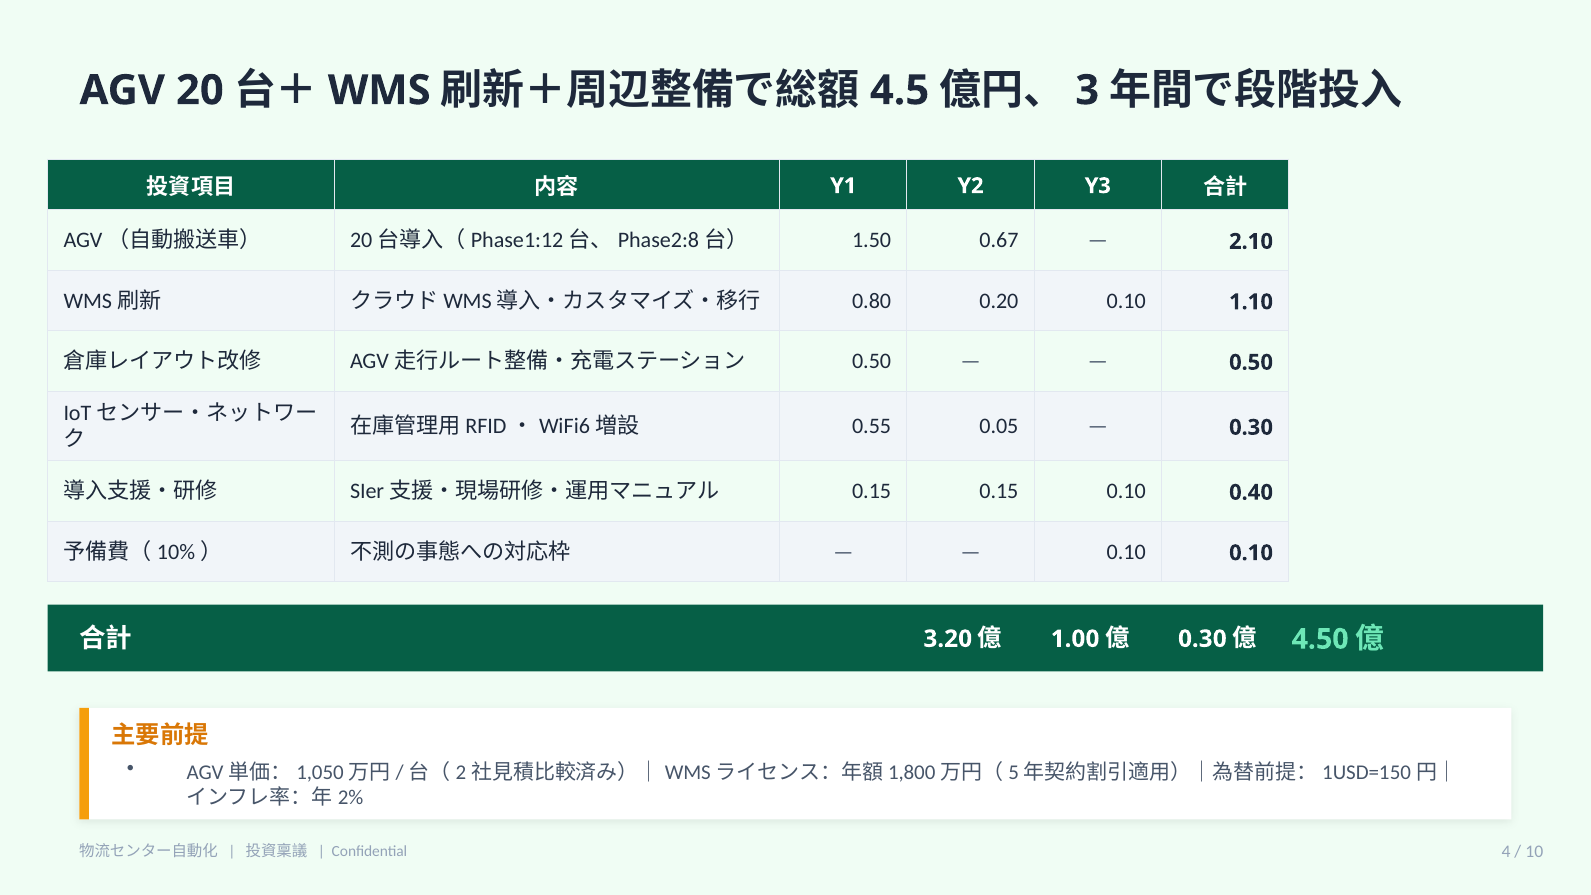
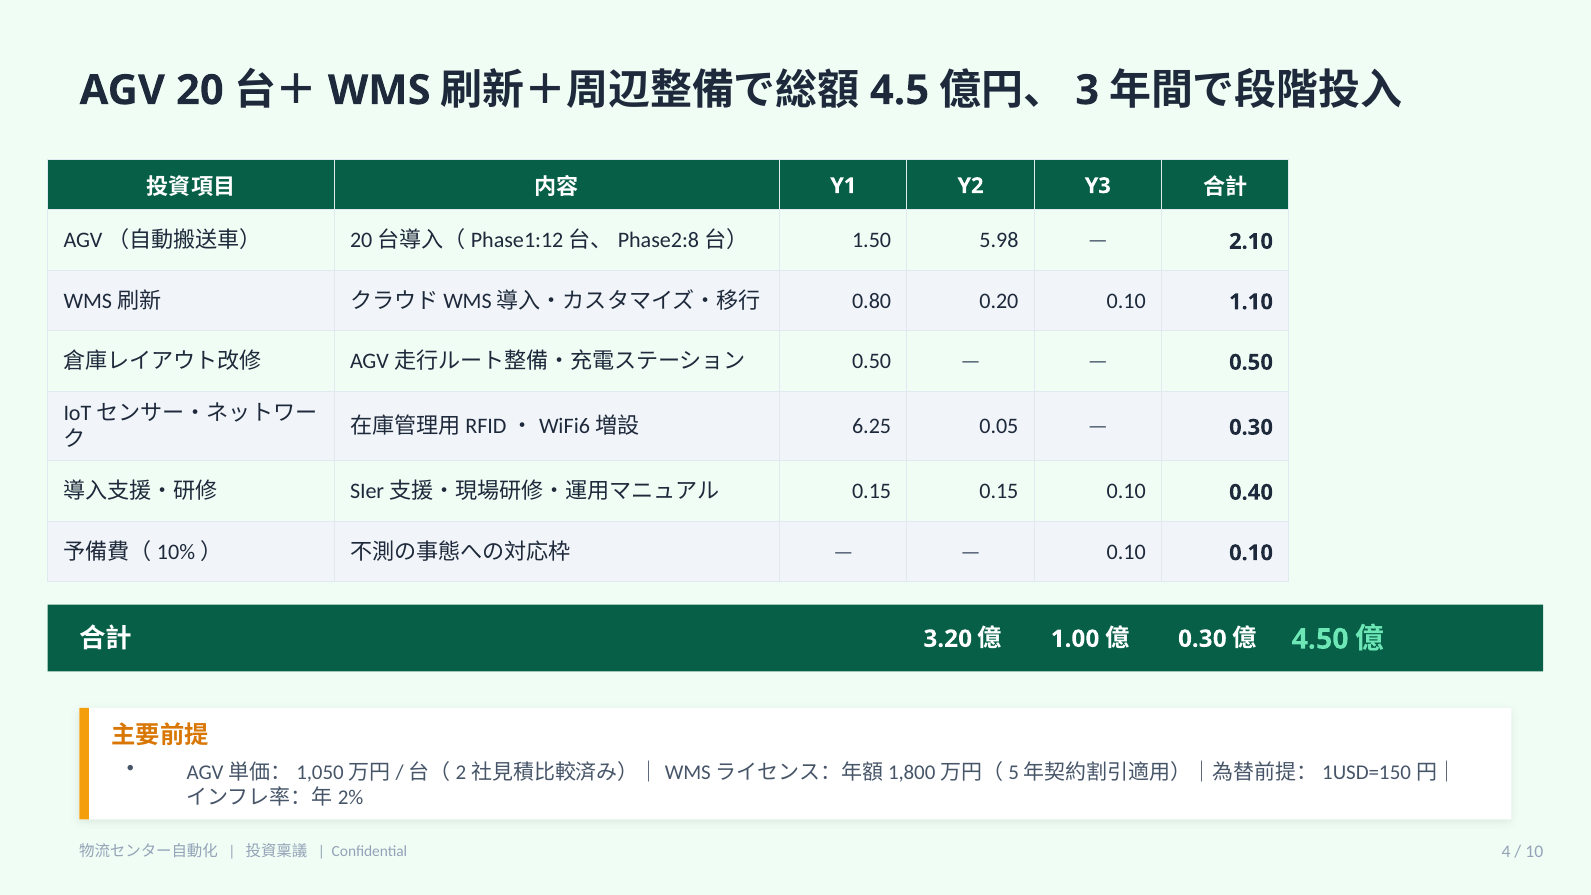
0.67: 0.67 -> 5.98
0.55: 0.55 -> 6.25
